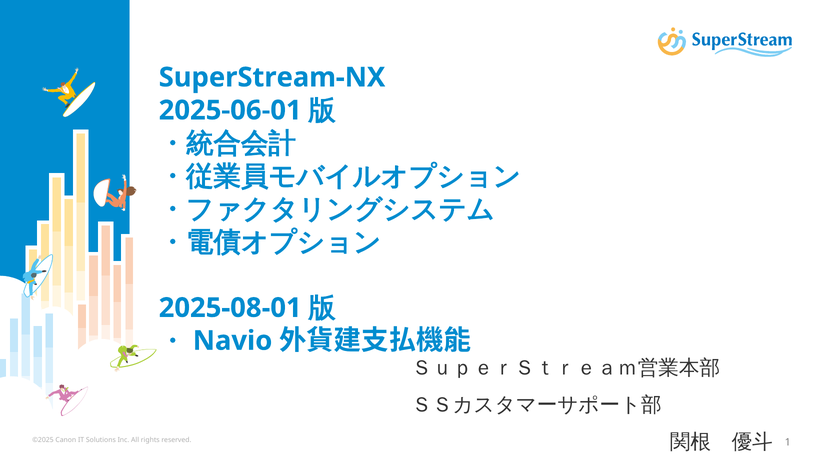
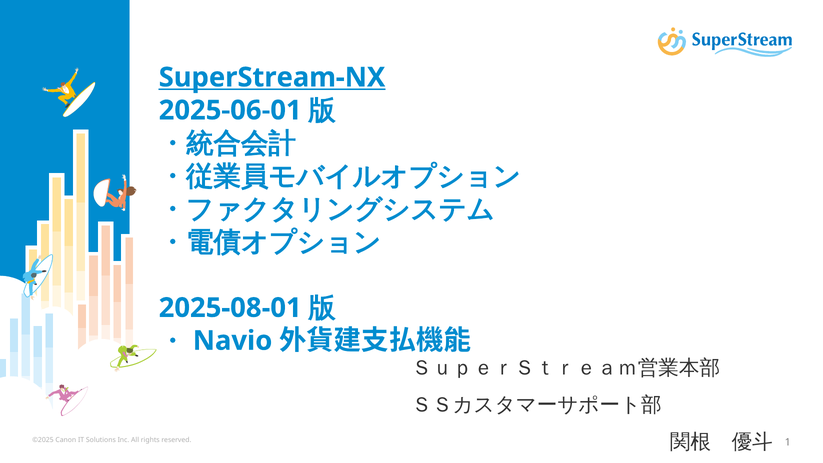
SuperStream-NX underline: none -> present
